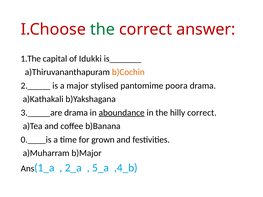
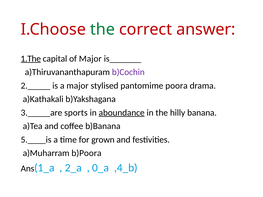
1.The underline: none -> present
of Idukki: Idukki -> Major
b)Cochin colour: orange -> purple
3._____are drama: drama -> sports
hilly correct: correct -> banana
0.____is: 0.____is -> 5.____is
b)Major: b)Major -> b)Poora
5_a: 5_a -> 0_a
